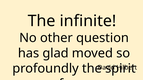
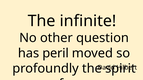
glad: glad -> peril
